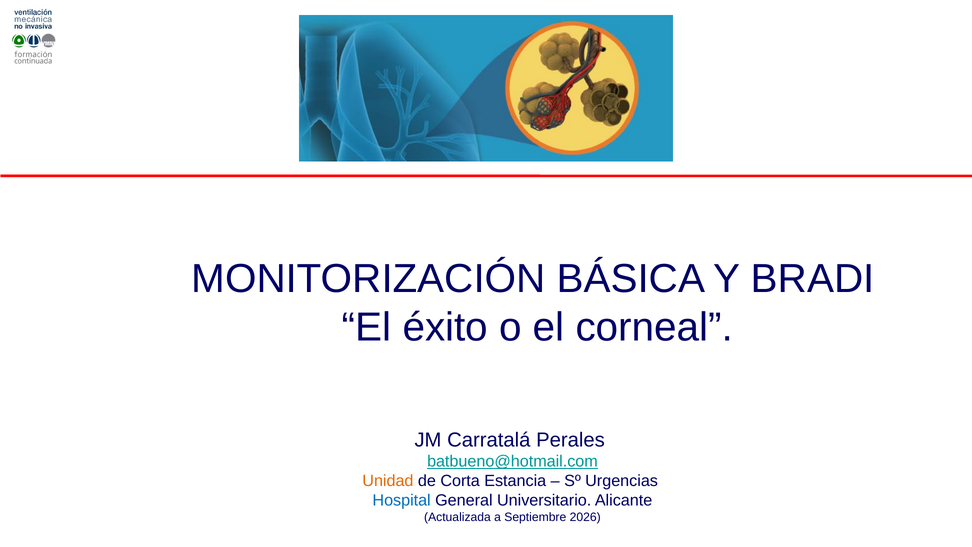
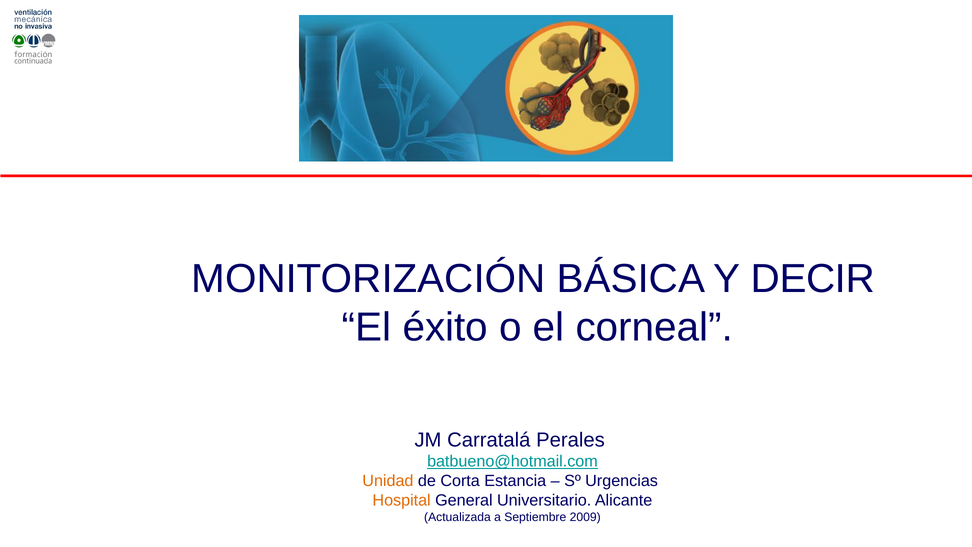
BRADI: BRADI -> DECIR
Hospital colour: blue -> orange
2026: 2026 -> 2009
